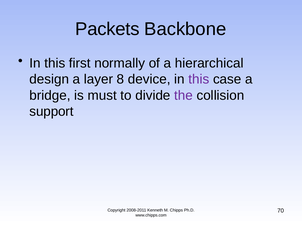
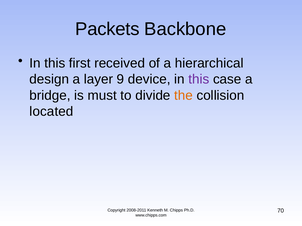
normally: normally -> received
8: 8 -> 9
the colour: purple -> orange
support: support -> located
